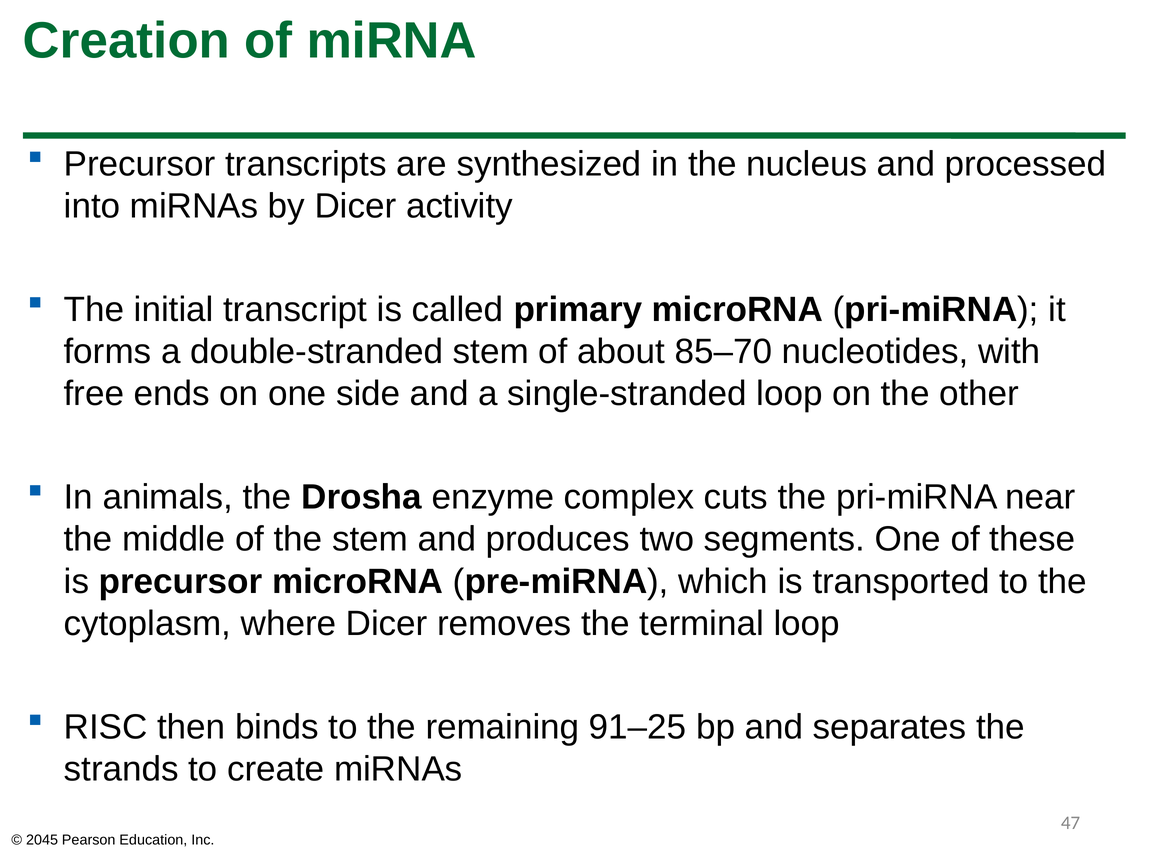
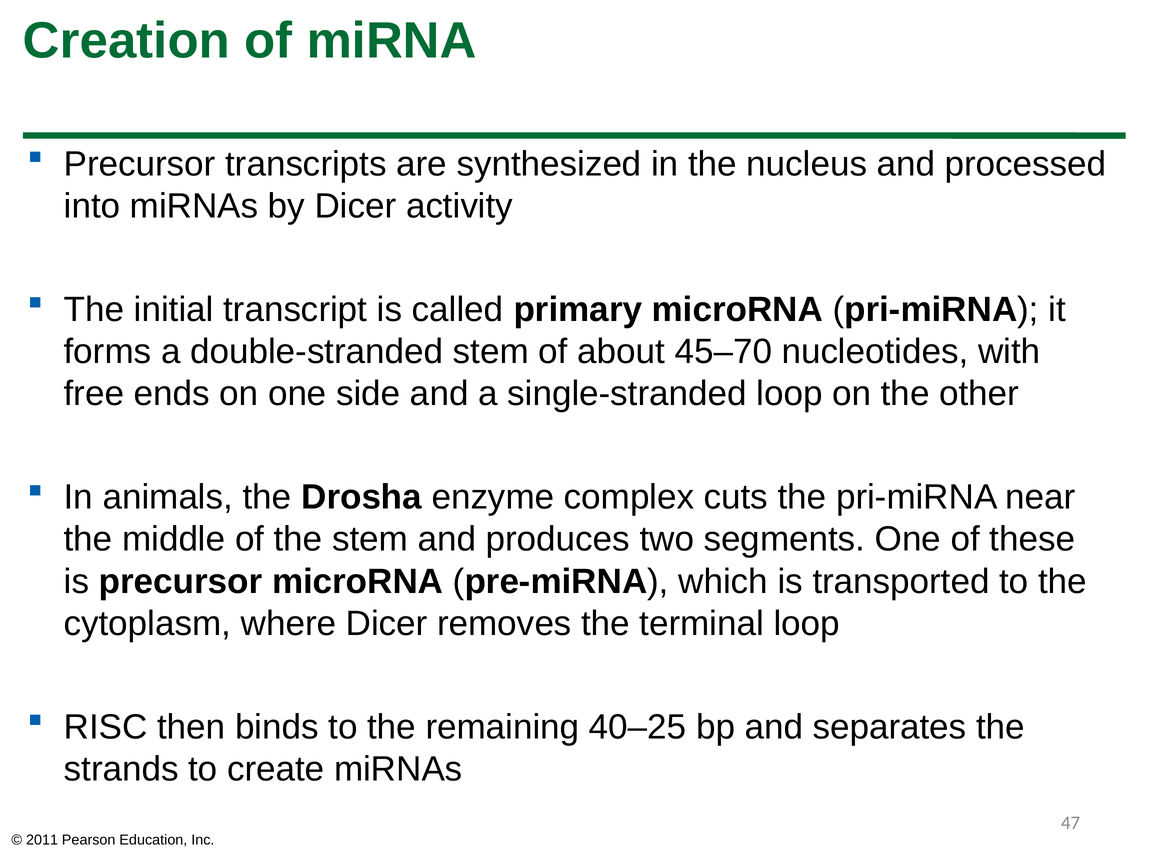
85–70: 85–70 -> 45–70
91–25: 91–25 -> 40–25
2045: 2045 -> 2011
